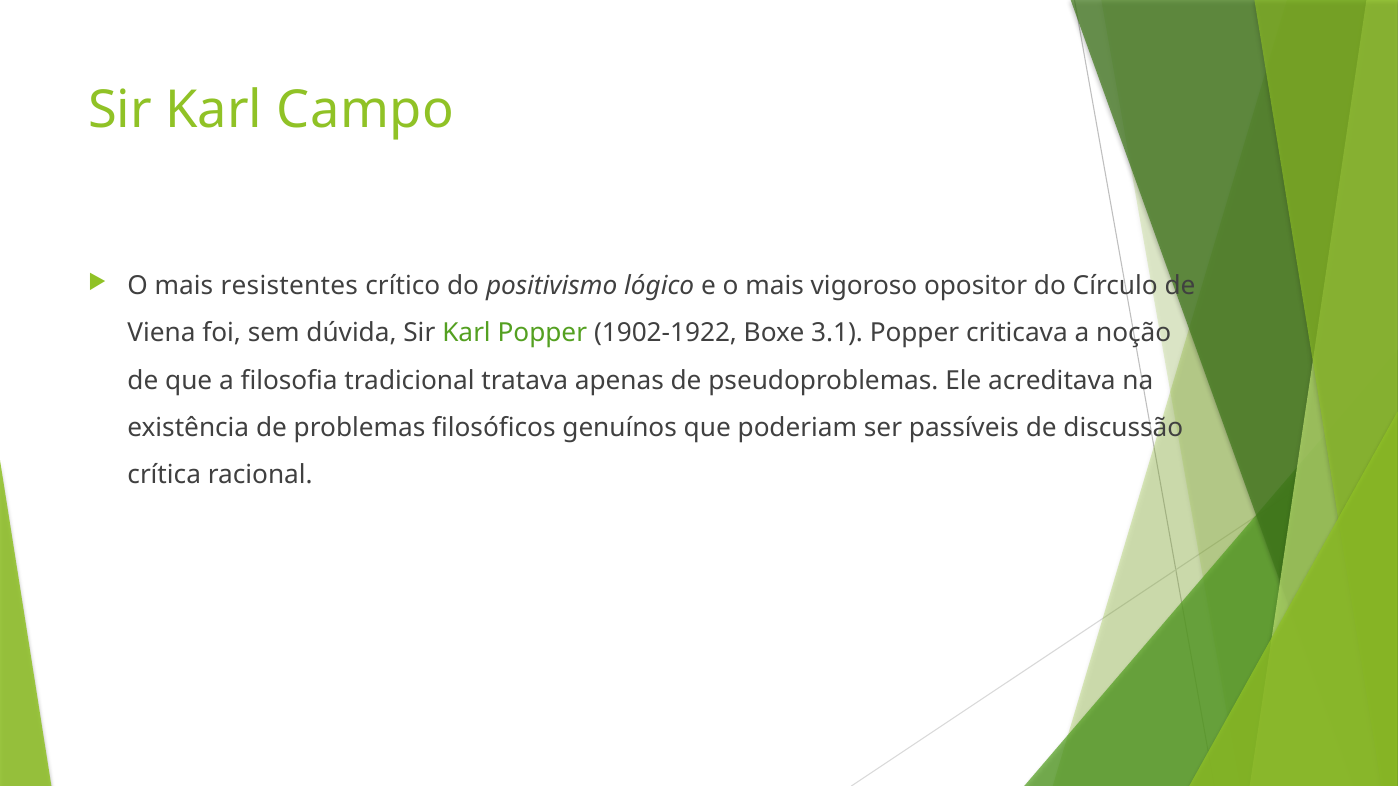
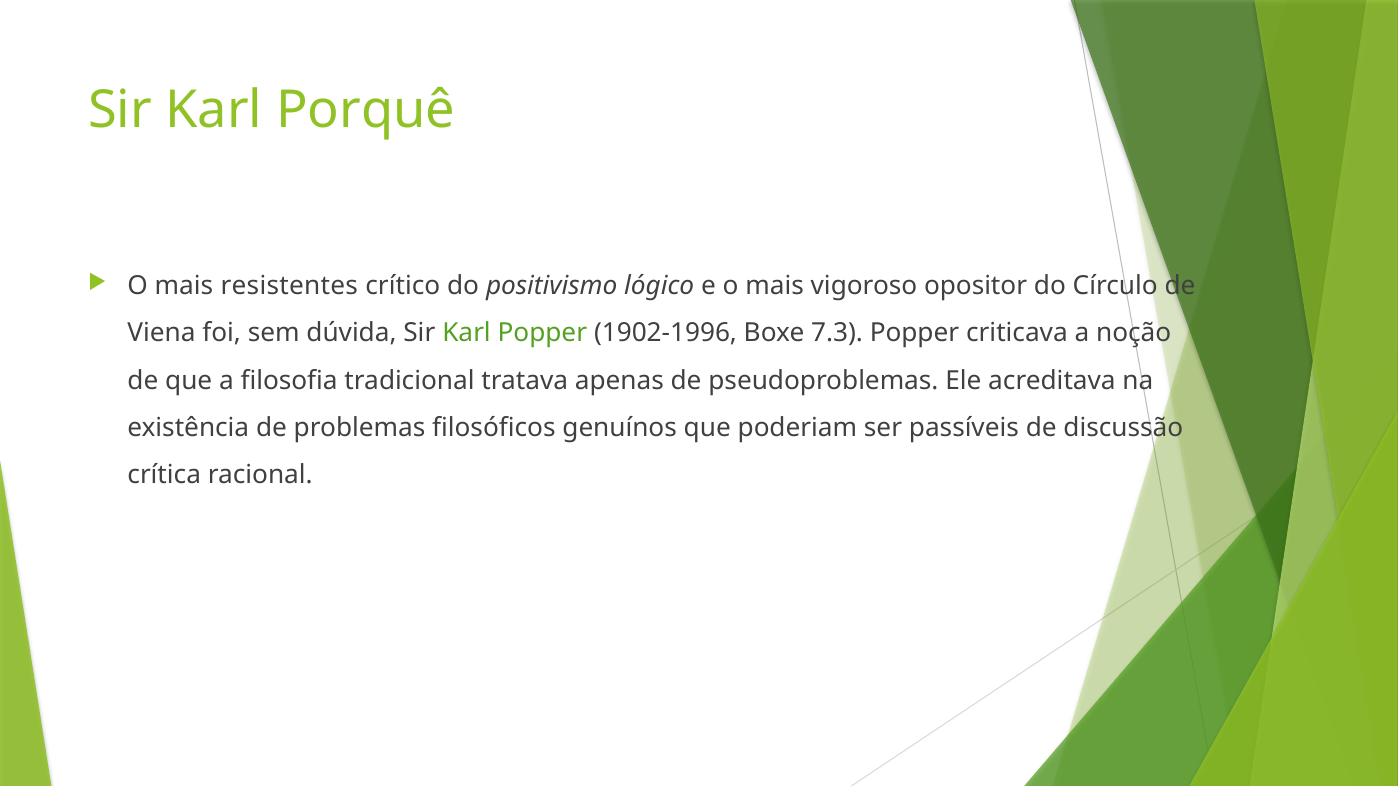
Campo: Campo -> Porquê
1902-1922: 1902-1922 -> 1902-1996
3.1: 3.1 -> 7.3
